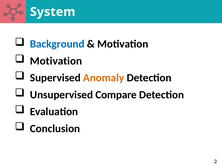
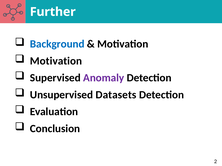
System: System -> Further
Anomaly colour: orange -> purple
Compare: Compare -> Datasets
